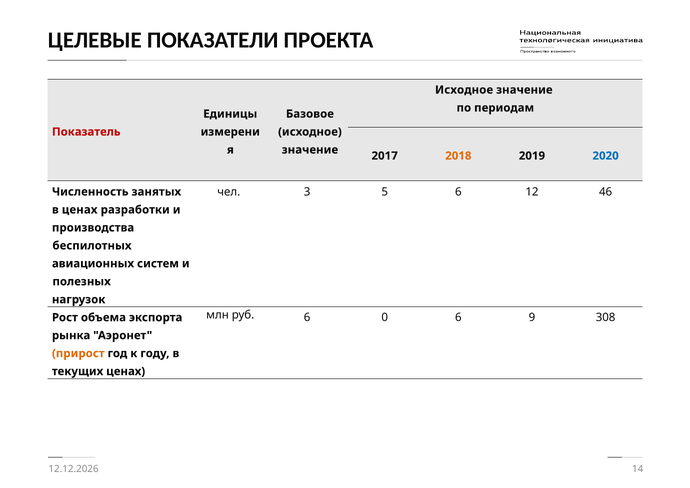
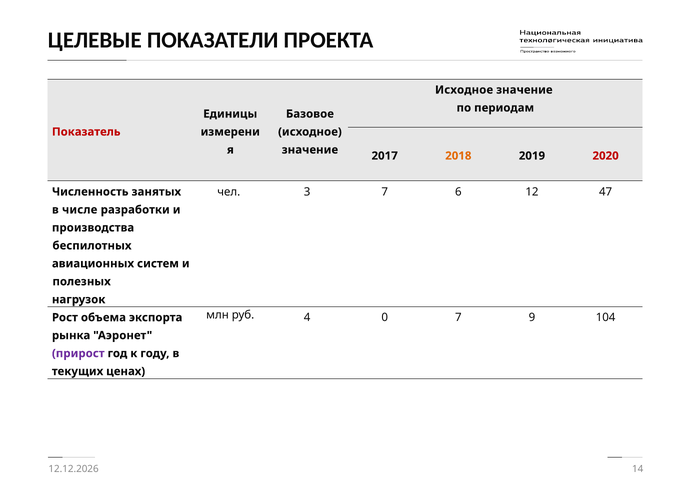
2020 colour: blue -> red
3 5: 5 -> 7
46: 46 -> 47
в ценах: ценах -> числе
руб 6: 6 -> 4
0 6: 6 -> 7
308: 308 -> 104
прирост colour: orange -> purple
